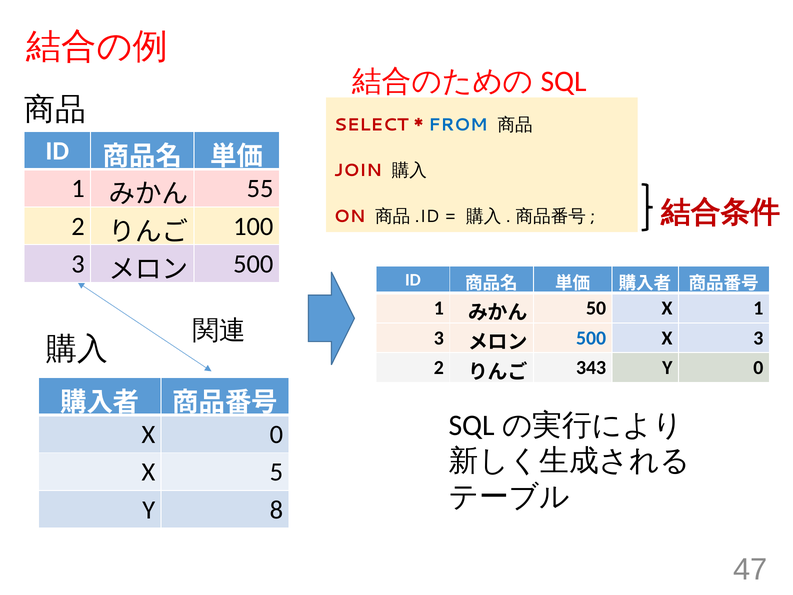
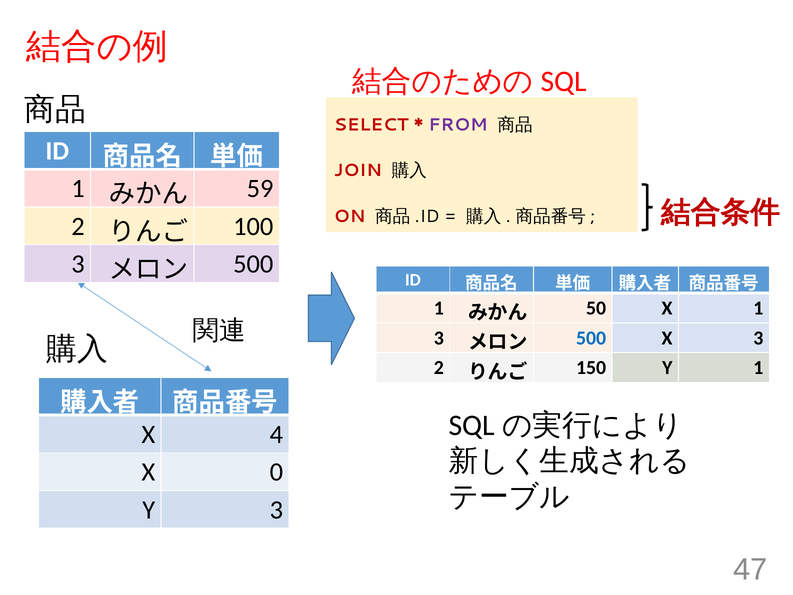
FROM colour: blue -> purple
55: 55 -> 59
343: 343 -> 150
Y 0: 0 -> 1
X 0: 0 -> 4
5: 5 -> 0
Y 8: 8 -> 3
